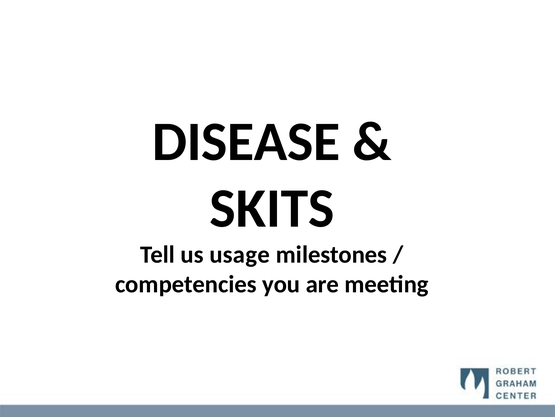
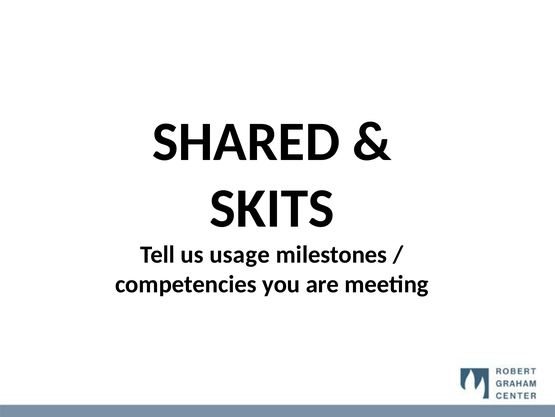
DISEASE: DISEASE -> SHARED
